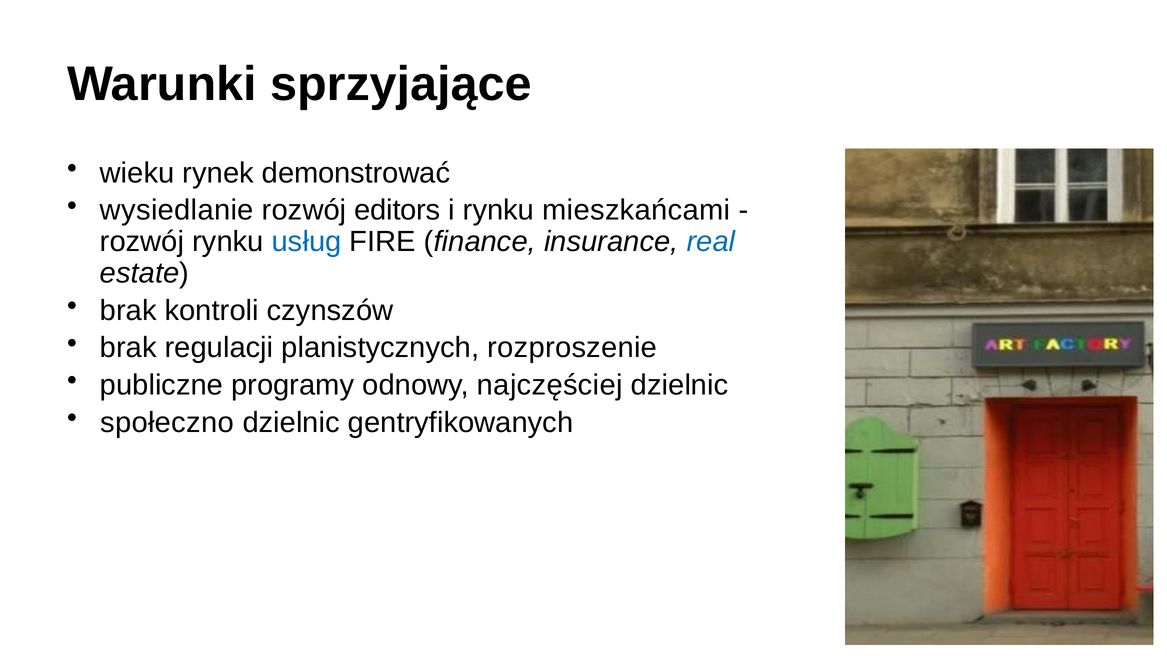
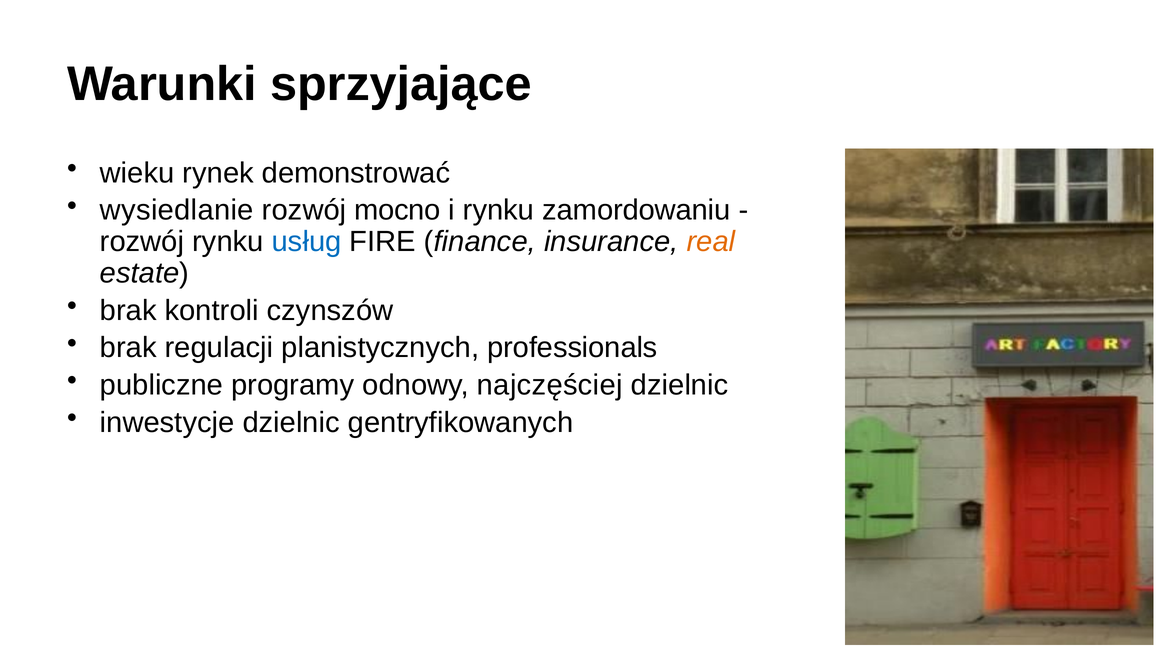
editors: editors -> mocno
mieszkańcami: mieszkańcami -> zamordowaniu
real colour: blue -> orange
rozproszenie: rozproszenie -> professionals
społeczno: społeczno -> inwestycje
